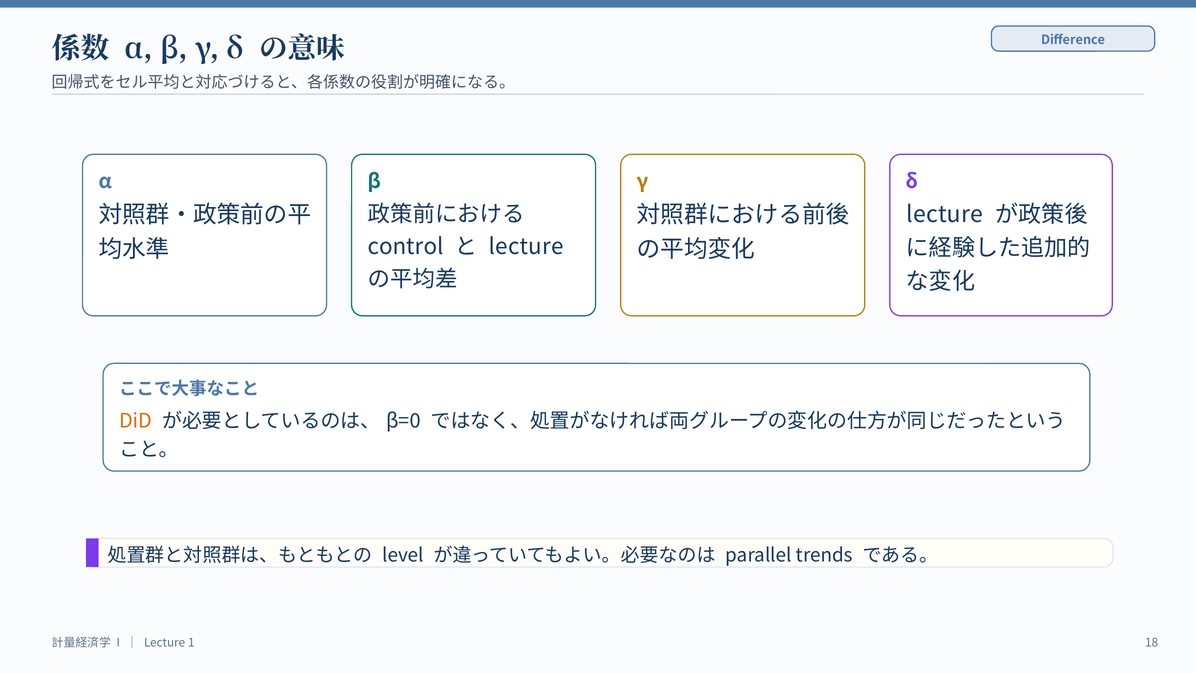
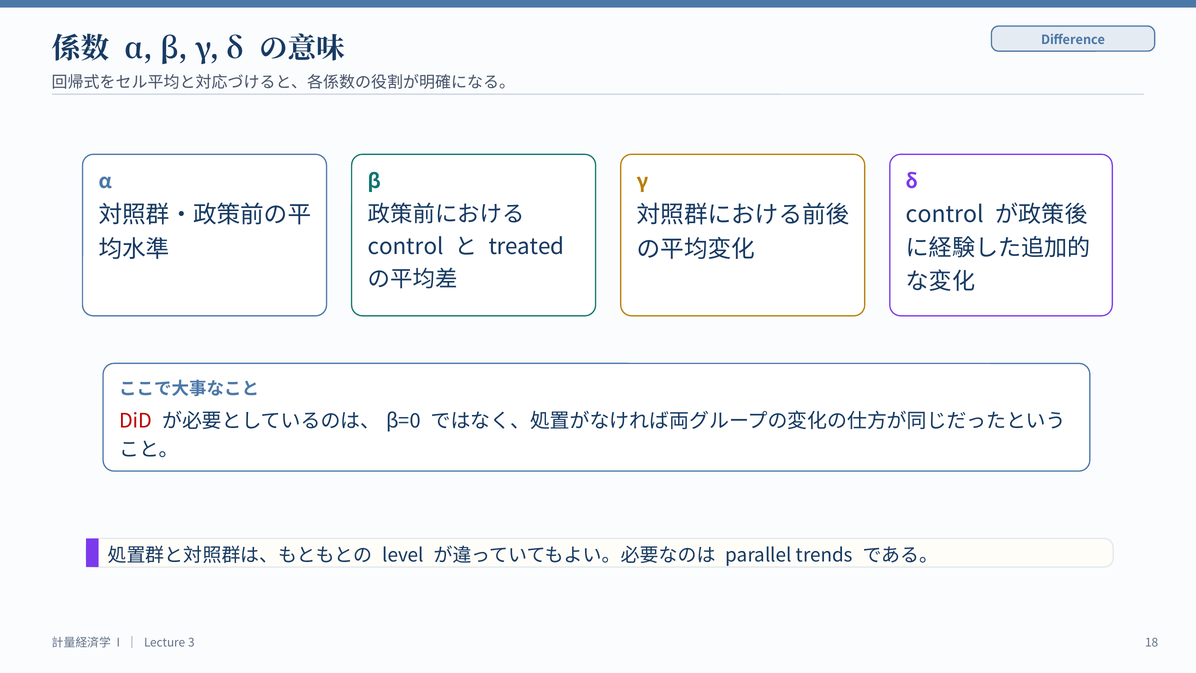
lecture at (945, 215): lecture -> control
lecture at (526, 247): lecture -> treated
DiD colour: orange -> red
1: 1 -> 3
